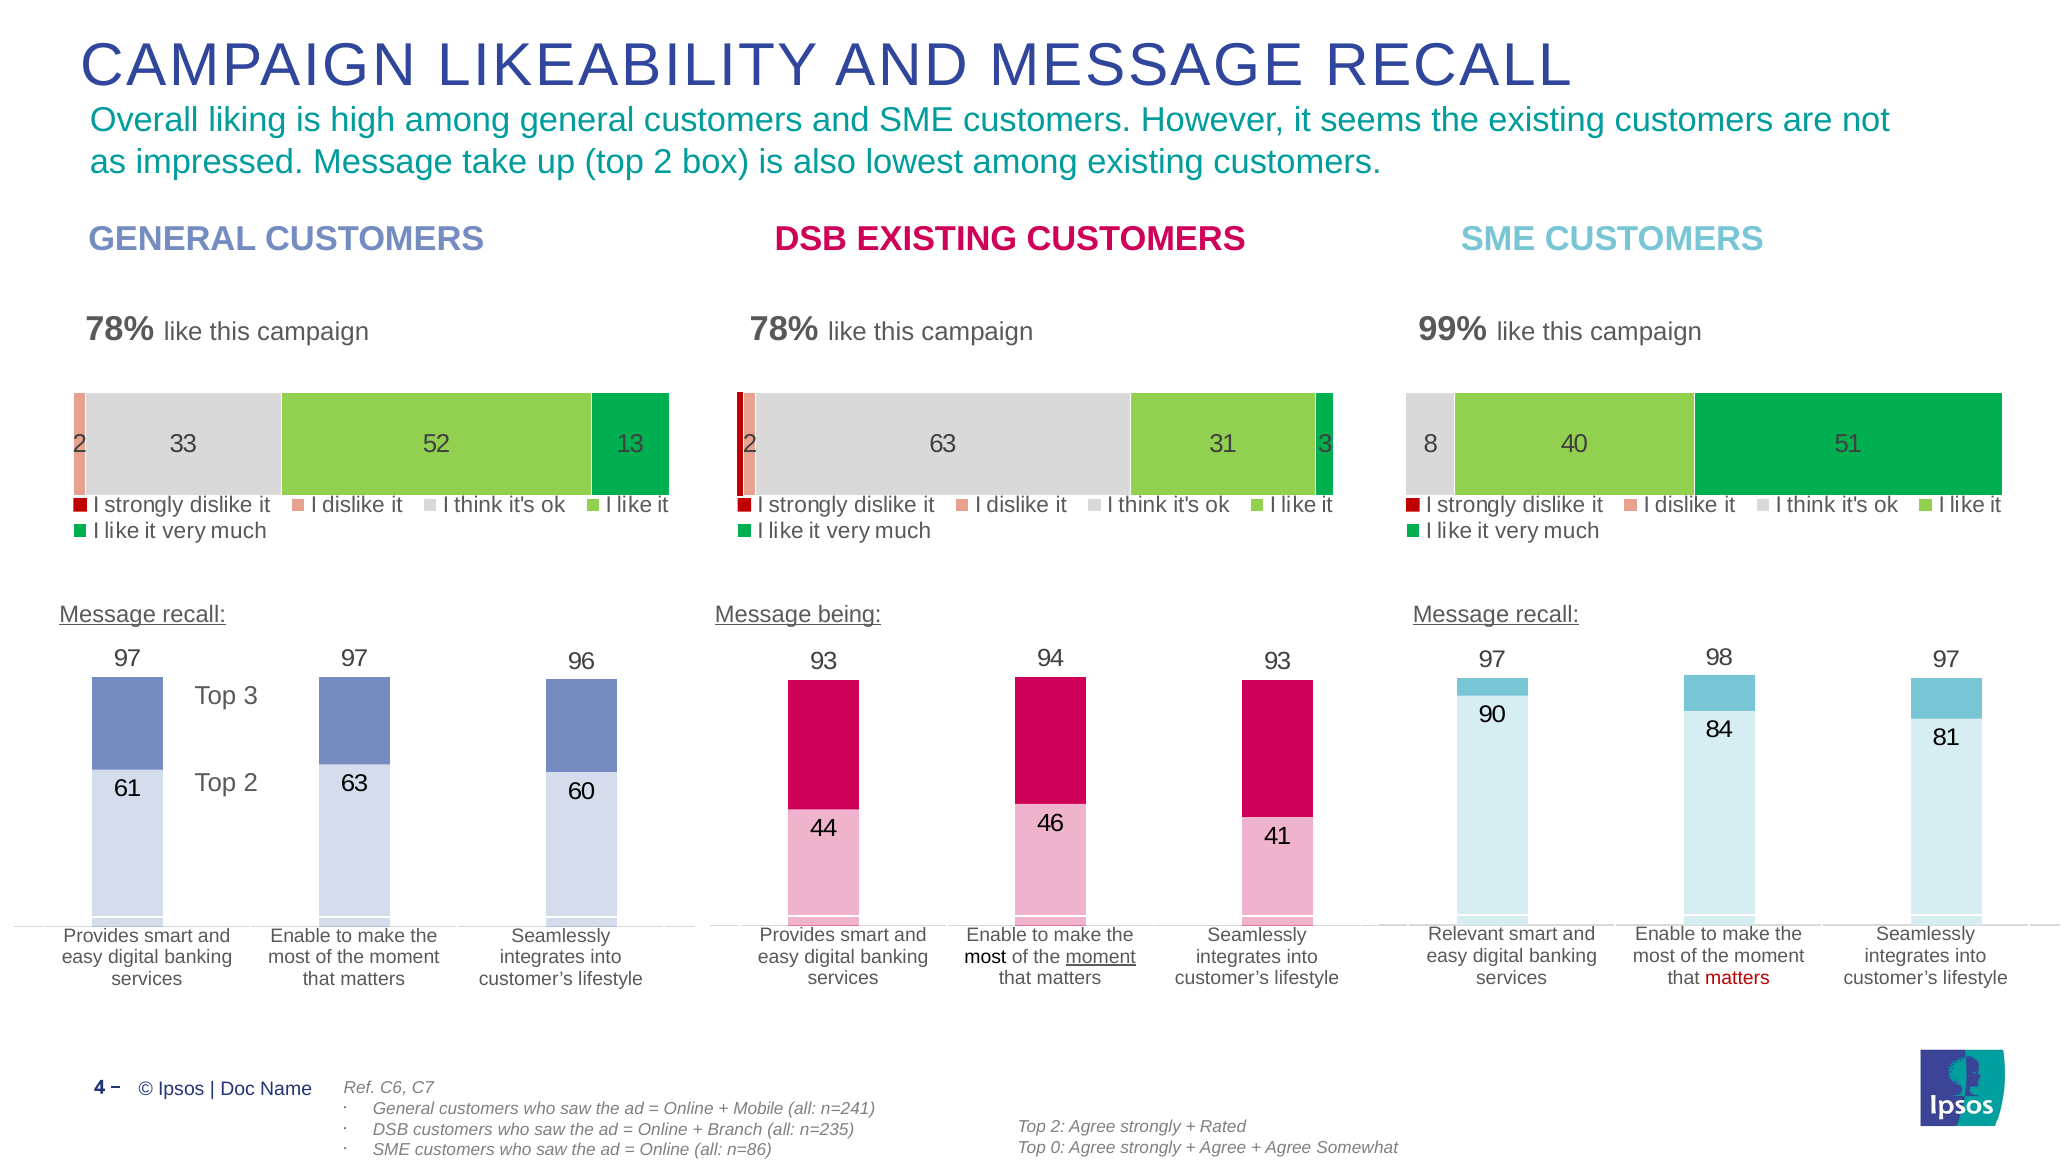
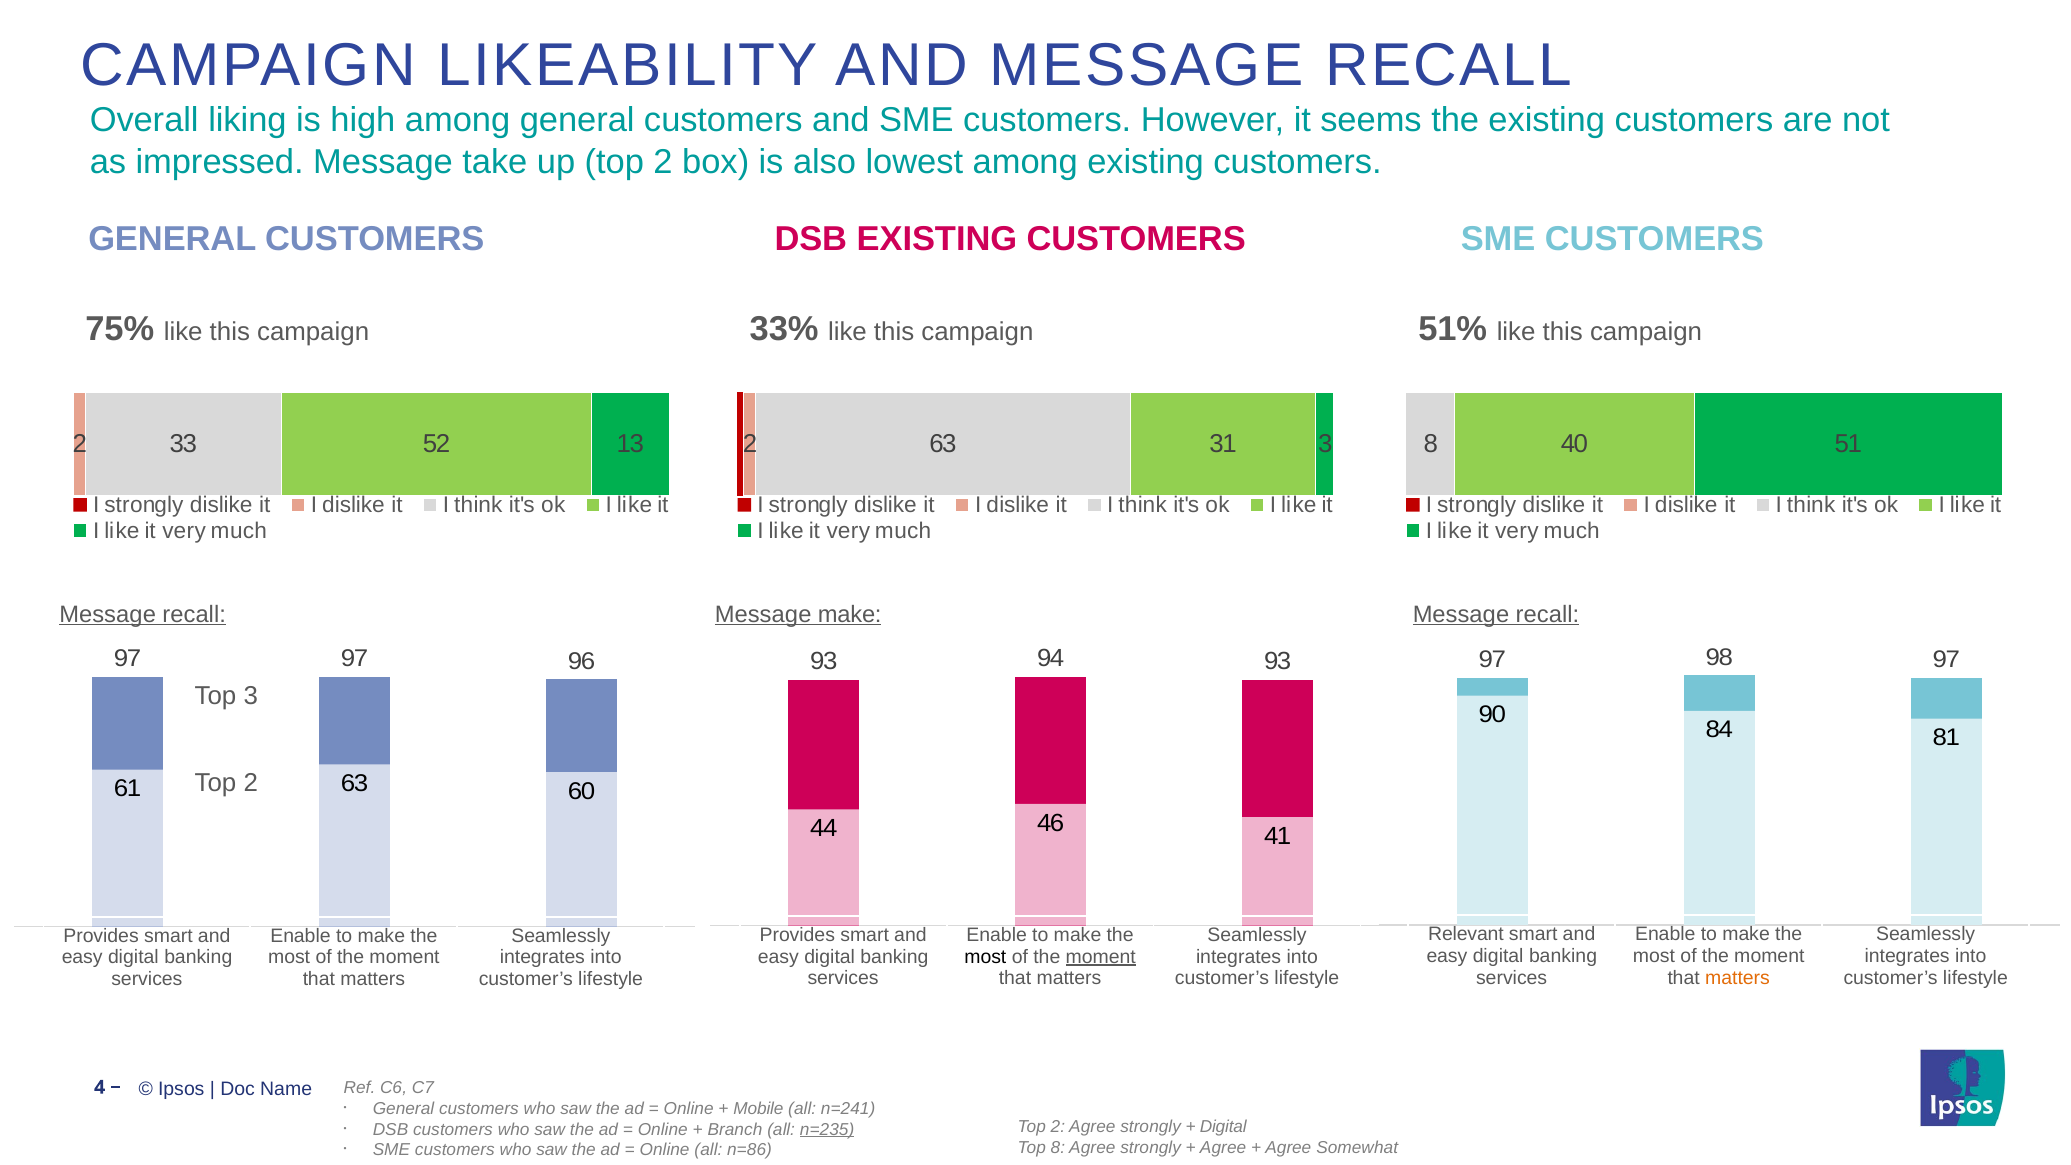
78% at (120, 330): 78% -> 75%
78% at (784, 330): 78% -> 33%
99%: 99% -> 51%
Message being: being -> make
matters at (1738, 978) colour: red -> orange
Rated at (1223, 1127): Rated -> Digital
n=235 underline: none -> present
Top 0: 0 -> 8
